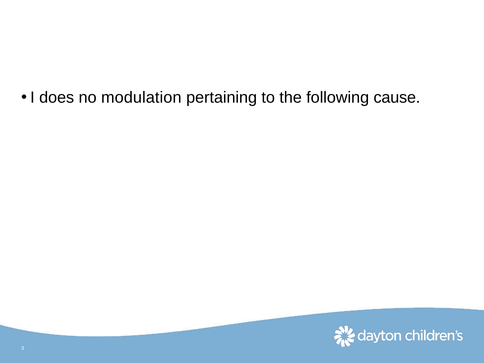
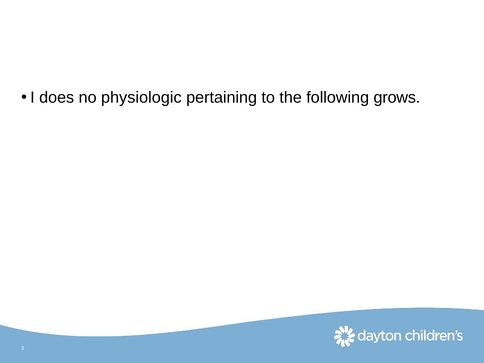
modulation: modulation -> physiologic
cause: cause -> grows
